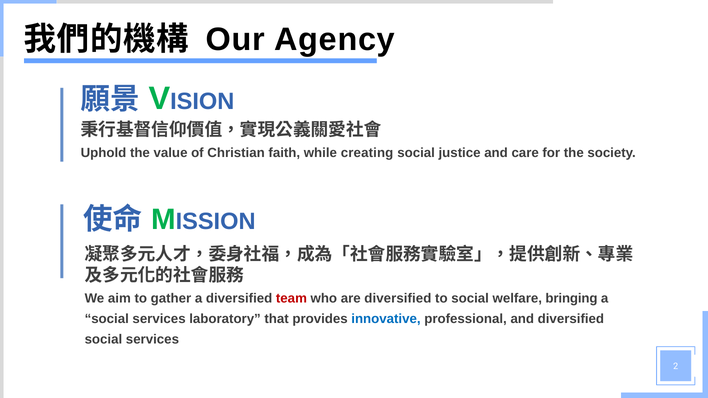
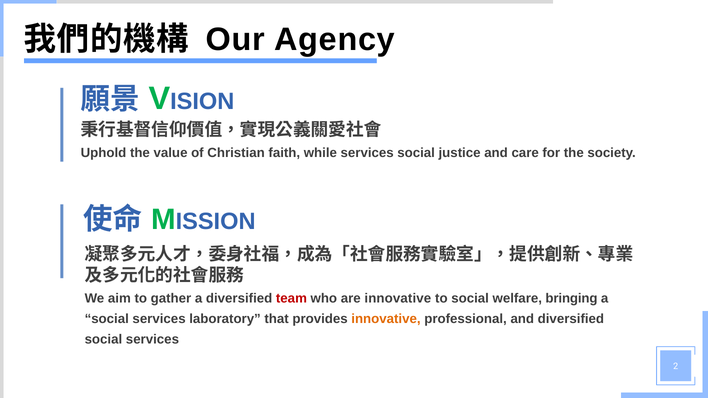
while creating: creating -> services
are diversified: diversified -> innovative
innovative at (386, 319) colour: blue -> orange
